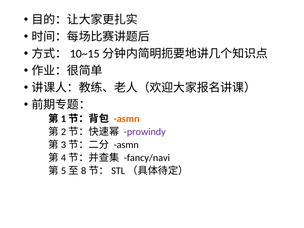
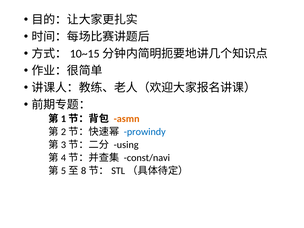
prowindy colour: purple -> blue
asmn at (126, 145): asmn -> using
fancy/navi: fancy/navi -> const/navi
